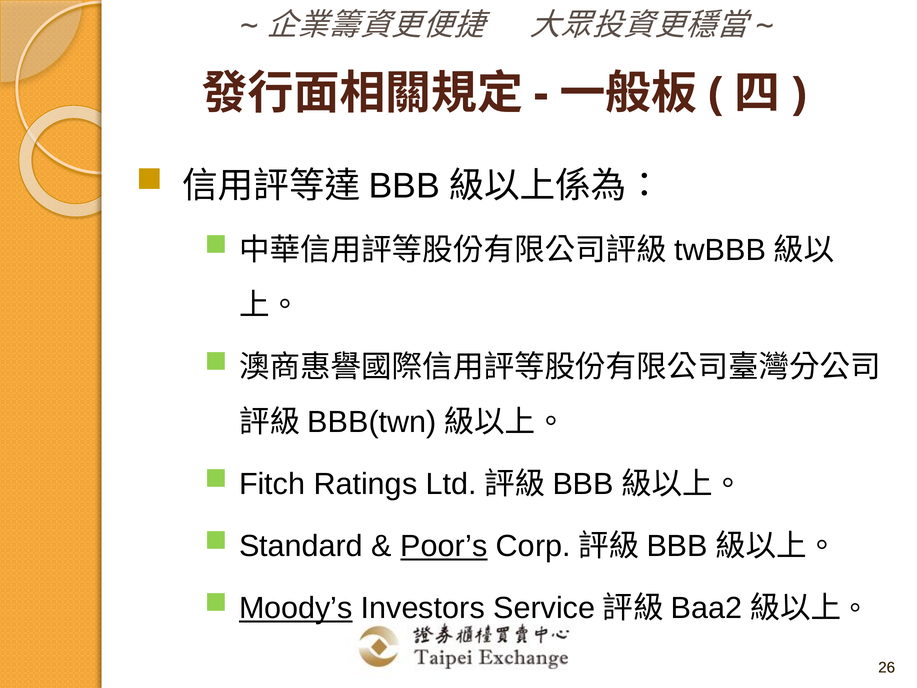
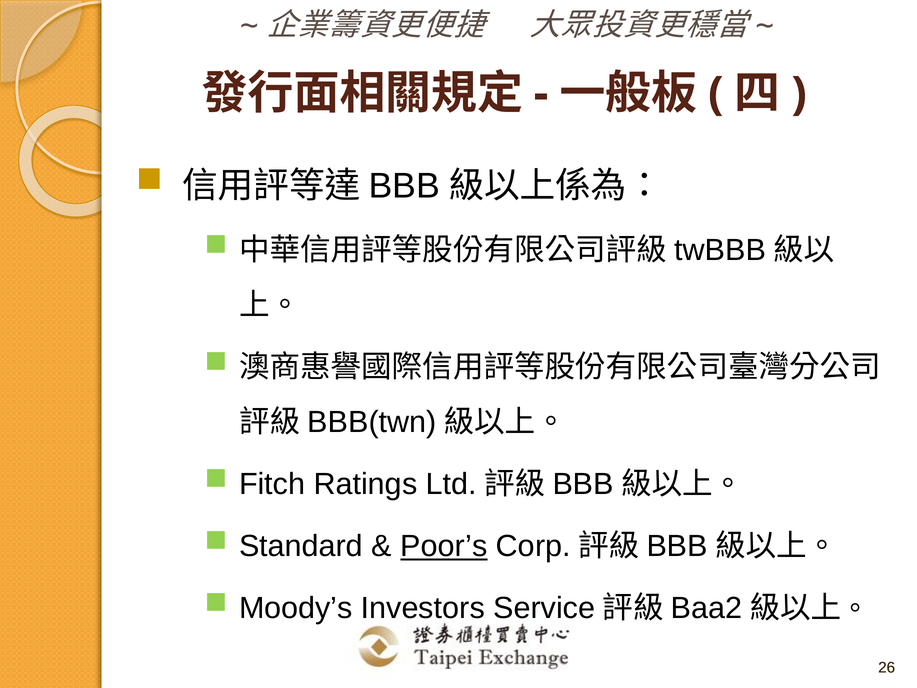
Moody’s underline: present -> none
